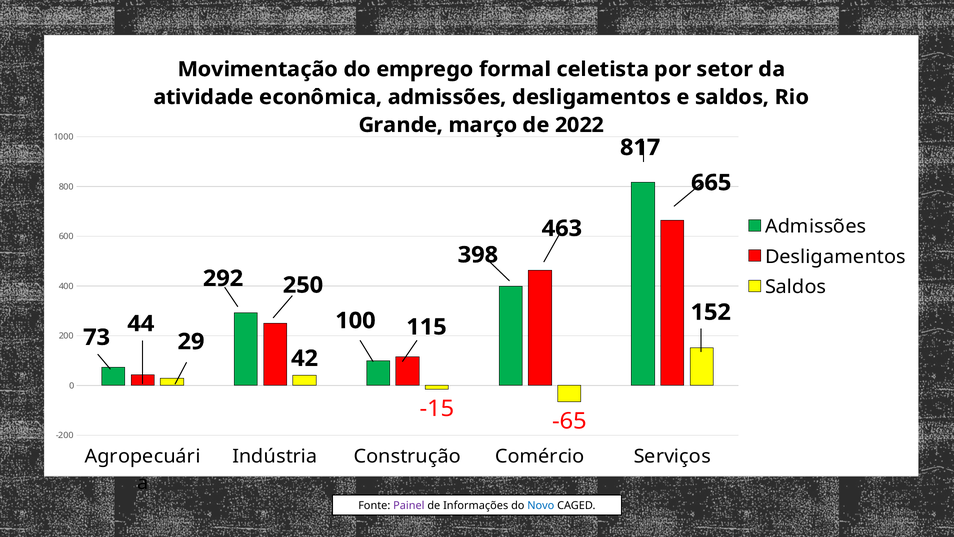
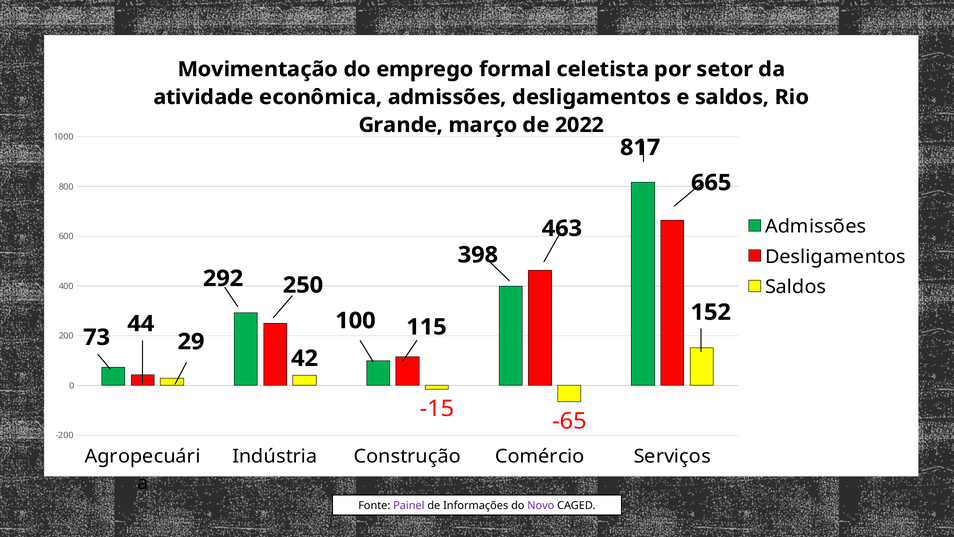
Novo colour: blue -> purple
